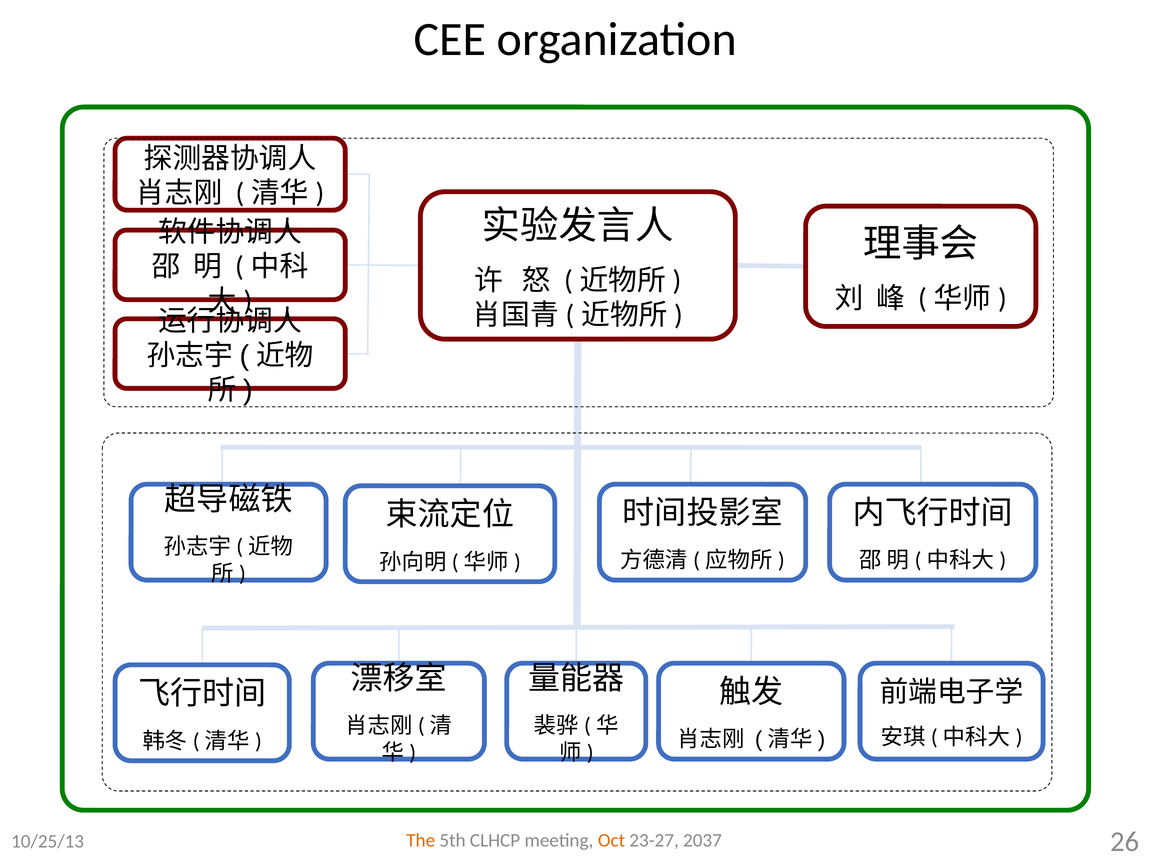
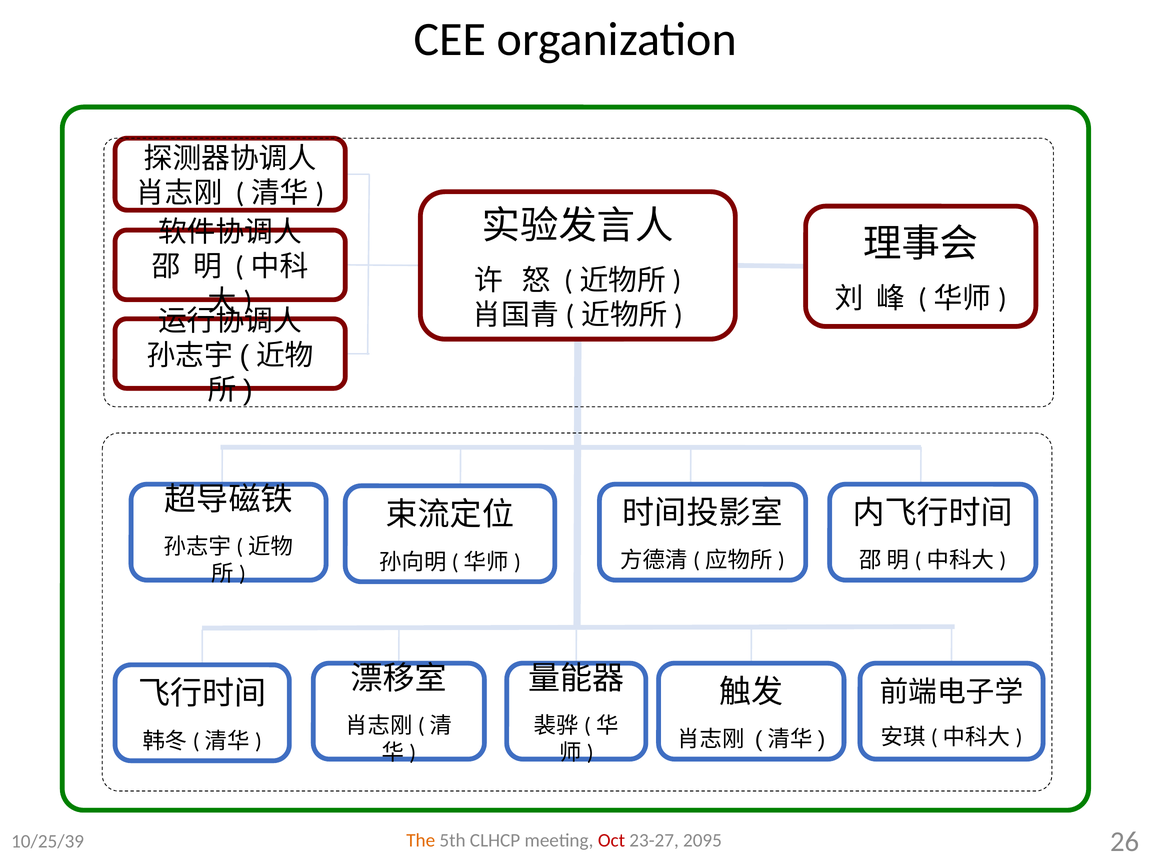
Oct colour: orange -> red
2037: 2037 -> 2095
10/25/13: 10/25/13 -> 10/25/39
